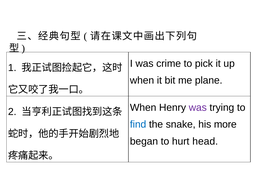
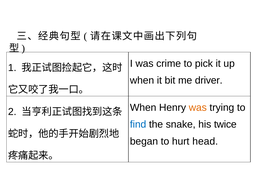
plane: plane -> driver
was at (198, 108) colour: purple -> orange
more: more -> twice
